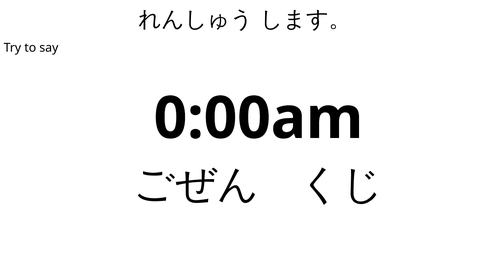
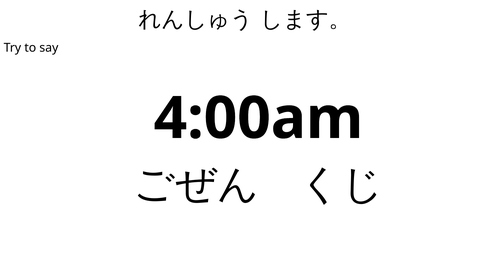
0:00am: 0:00am -> 4:00am
